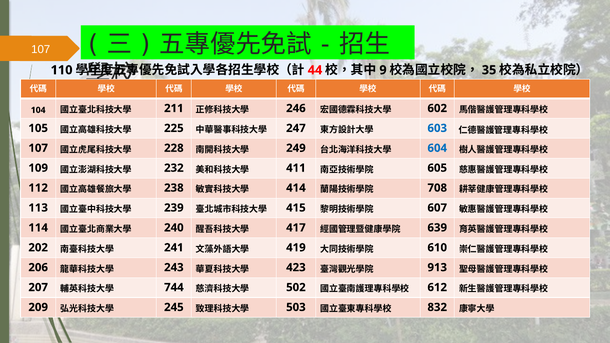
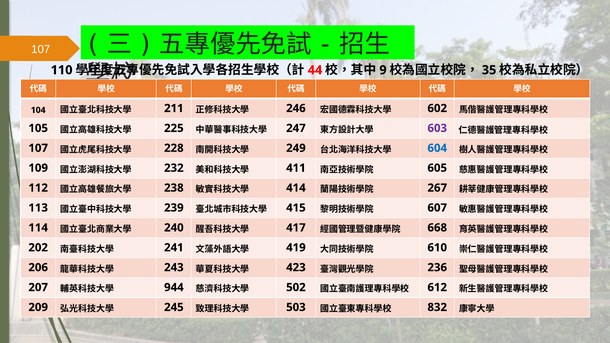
603 colour: blue -> purple
708: 708 -> 267
639: 639 -> 668
913: 913 -> 236
744: 744 -> 944
